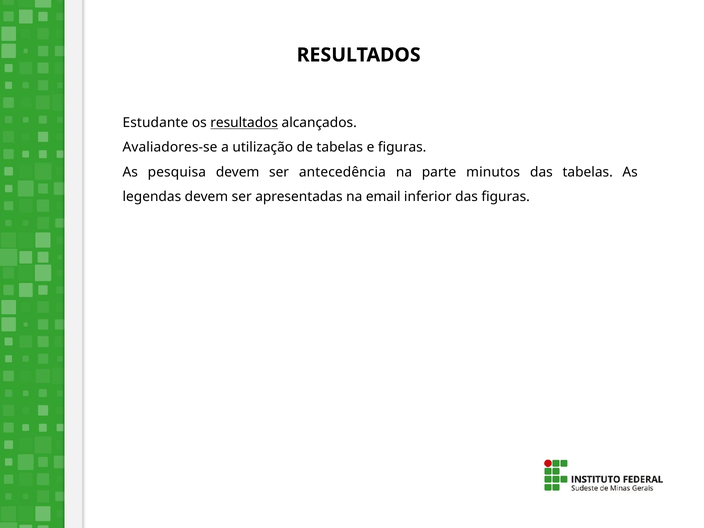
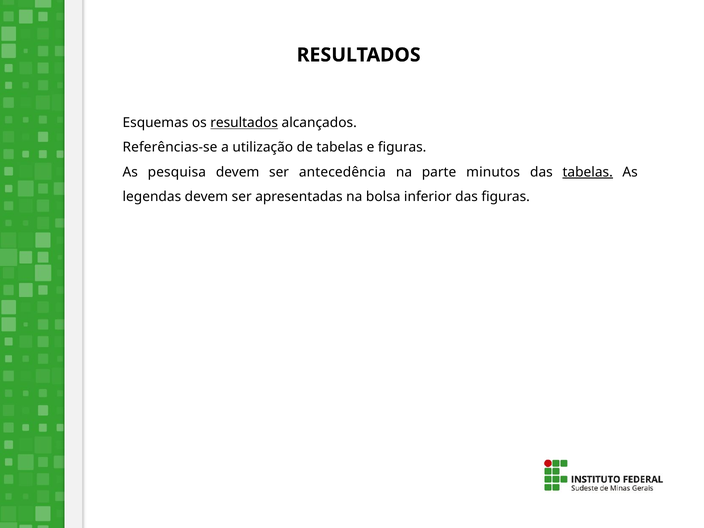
Estudante: Estudante -> Esquemas
Avaliadores-se: Avaliadores-se -> Referências-se
tabelas at (588, 172) underline: none -> present
email: email -> bolsa
